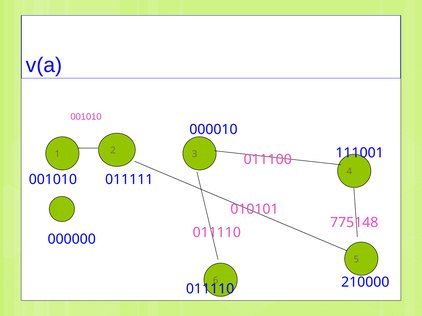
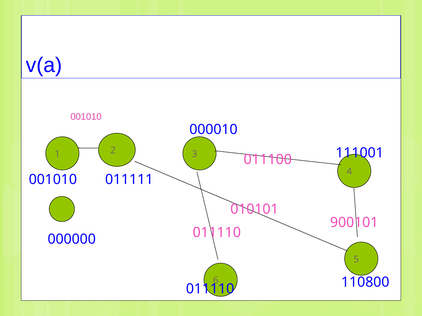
775148: 775148 -> 900101
210000: 210000 -> 110800
